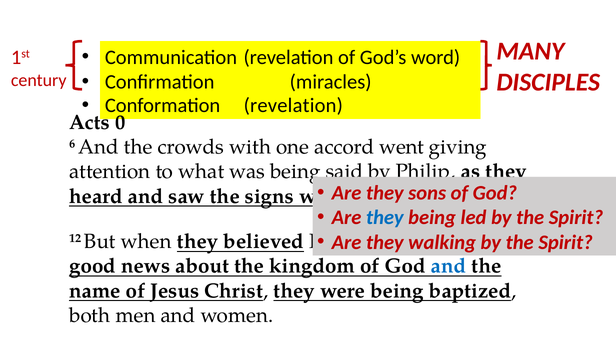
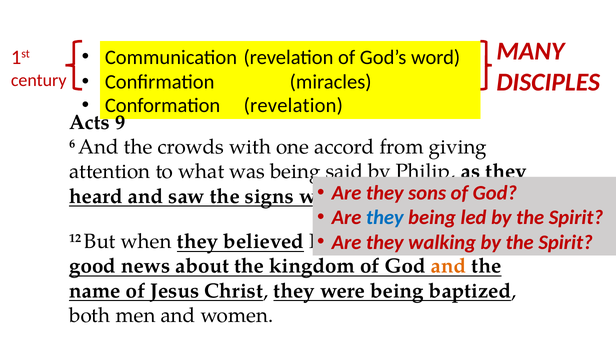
0: 0 -> 9
went: went -> from
and at (449, 266) colour: blue -> orange
